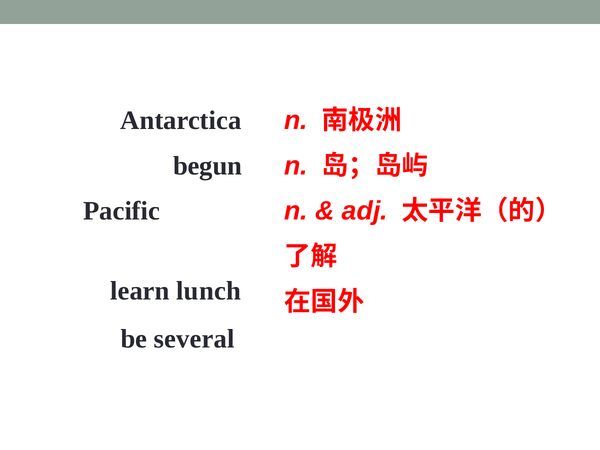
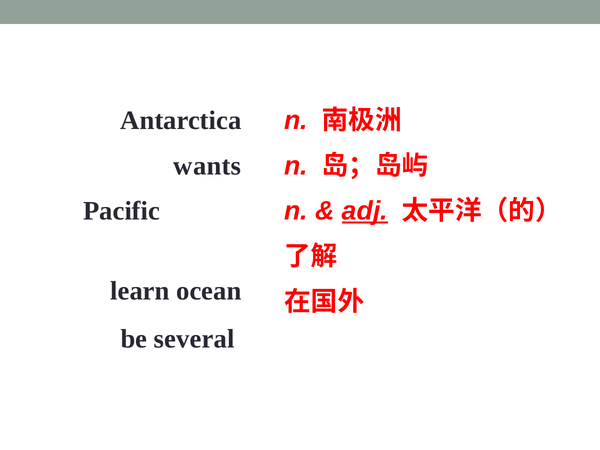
begun: begun -> wants
adj underline: none -> present
lunch: lunch -> ocean
